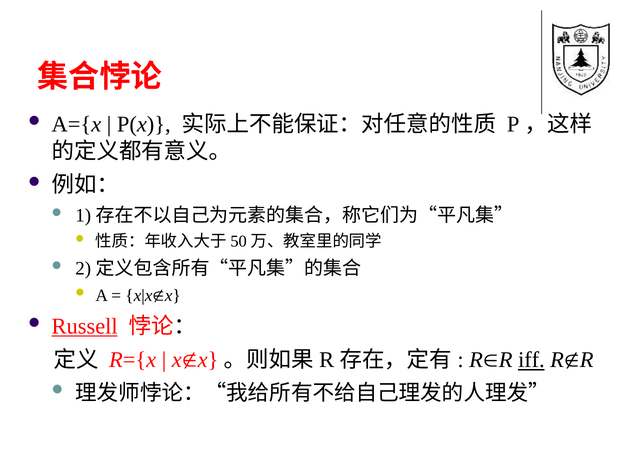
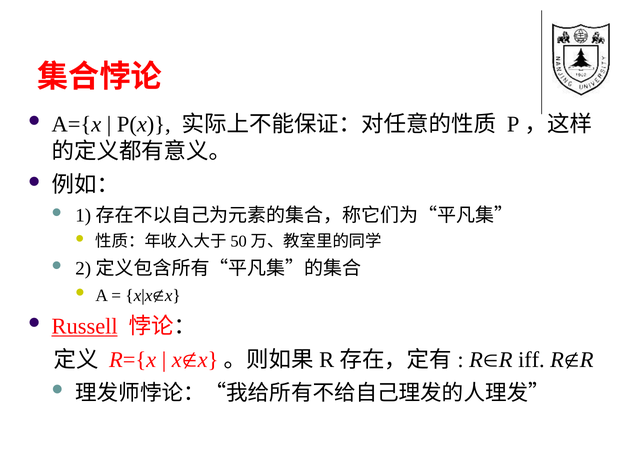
iff underline: present -> none
